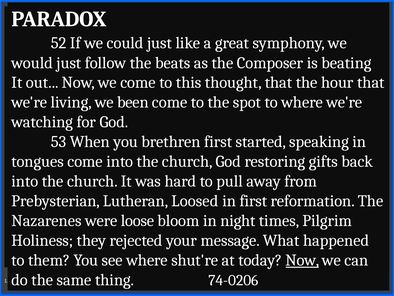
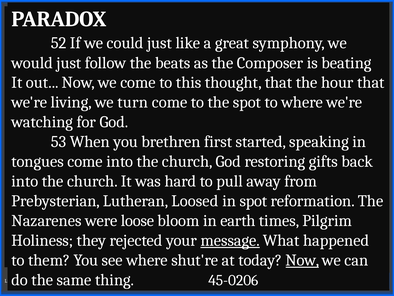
been: been -> turn
in first: first -> spot
night: night -> earth
message underline: none -> present
74-0206: 74-0206 -> 45-0206
